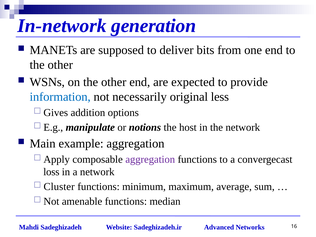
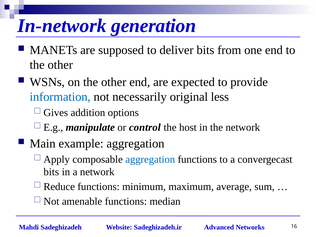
notions: notions -> control
aggregation at (150, 159) colour: purple -> blue
loss at (51, 172): loss -> bits
Cluster: Cluster -> Reduce
